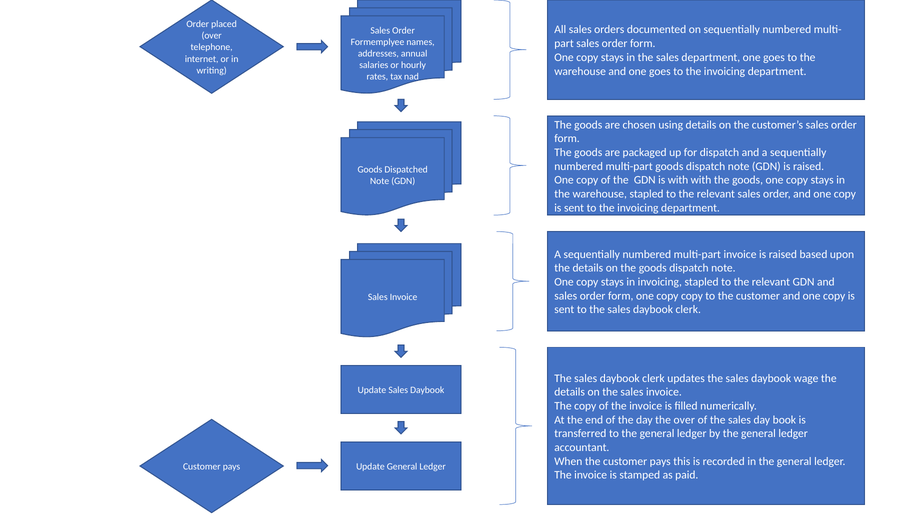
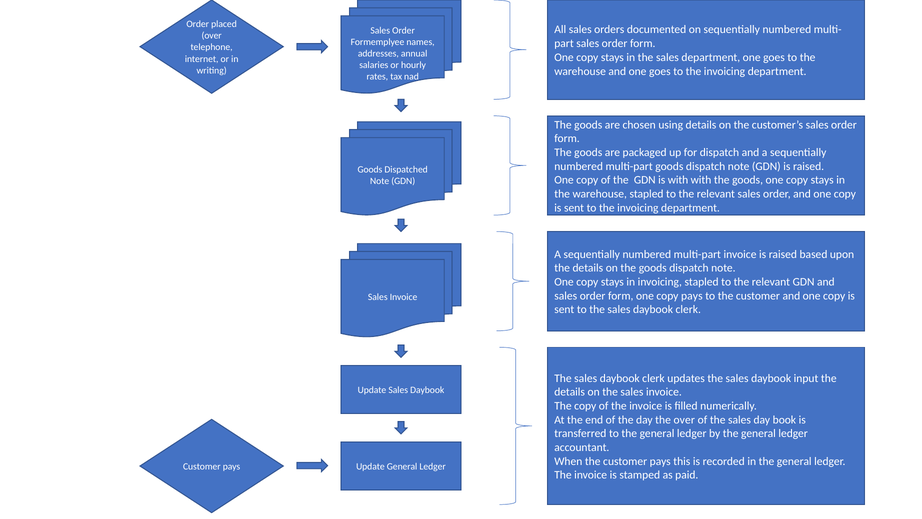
copy copy: copy -> pays
wage: wage -> input
